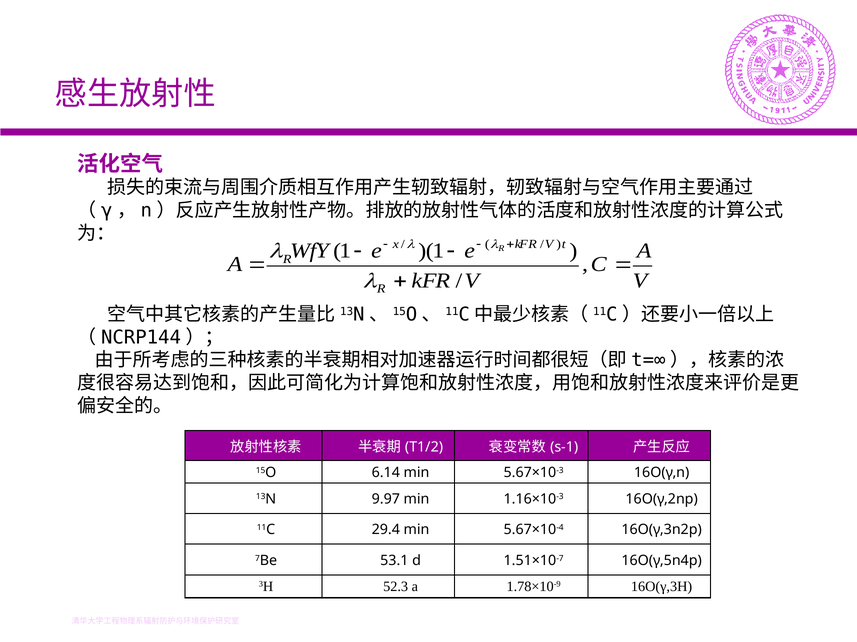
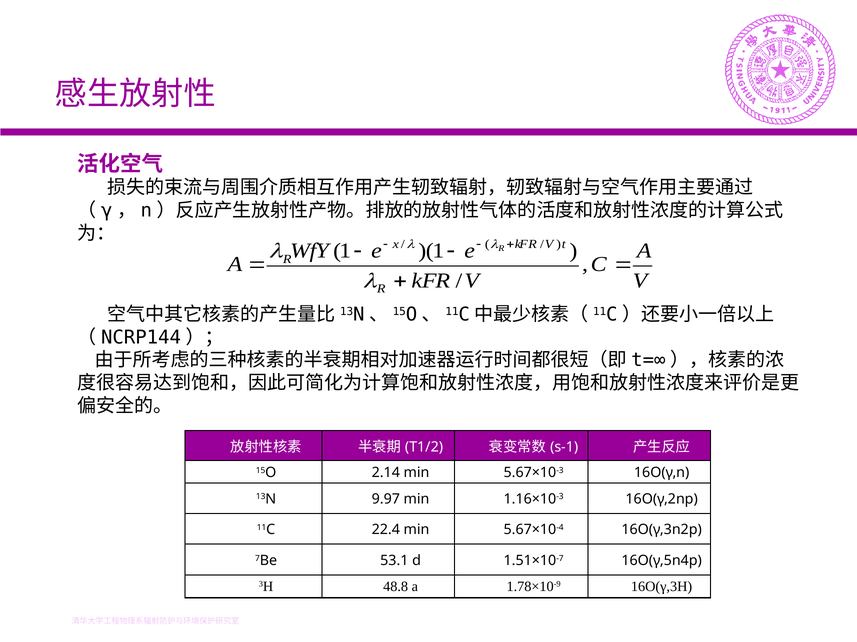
6.14: 6.14 -> 2.14
29.4: 29.4 -> 22.4
52.3: 52.3 -> 48.8
